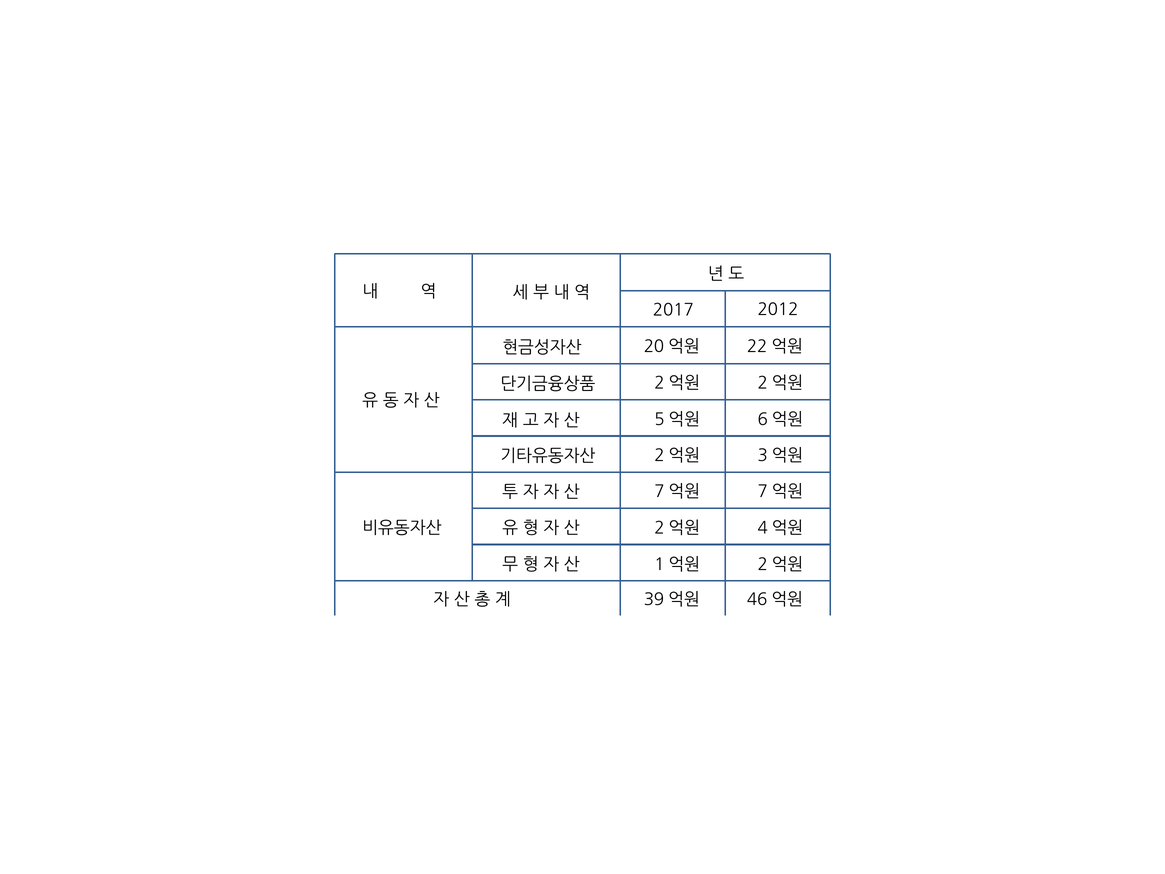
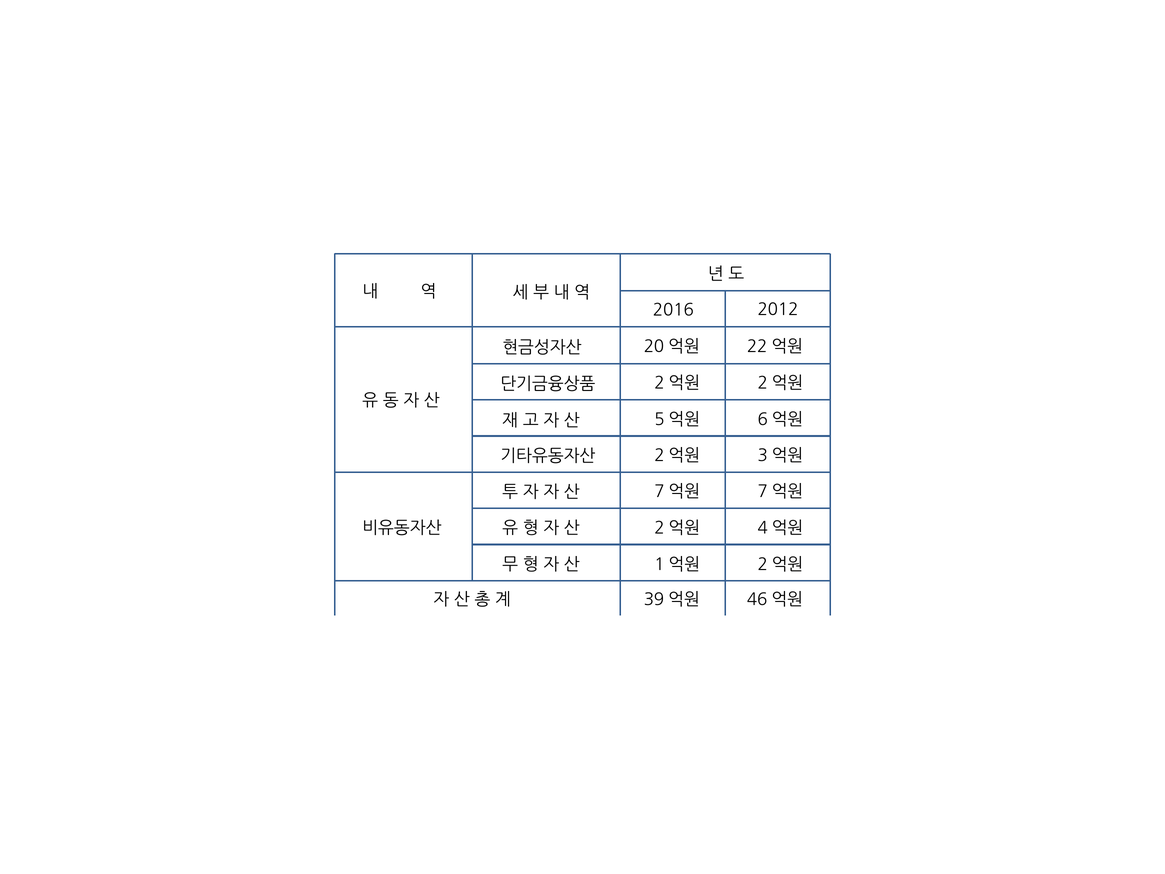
2017: 2017 -> 2016
